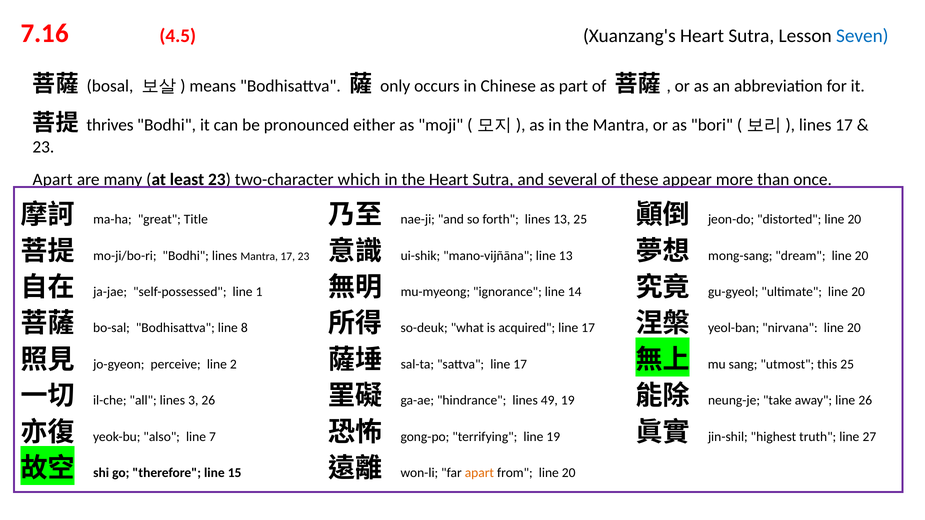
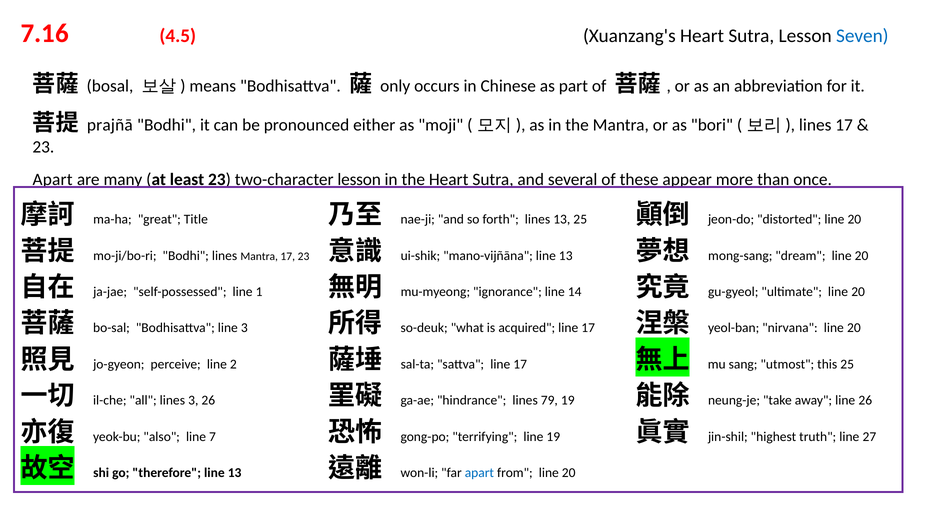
thrives: thrives -> prajñā
two-character which: which -> lesson
line 8: 8 -> 3
49: 49 -> 79
therefore line 15: 15 -> 13
apart at (479, 473) colour: orange -> blue
